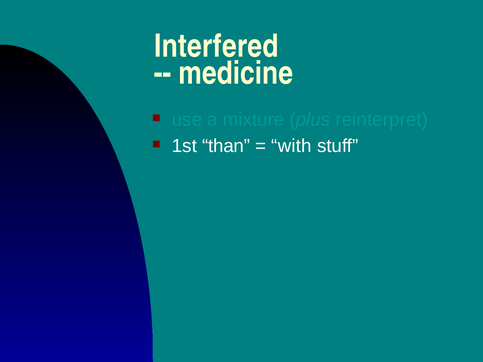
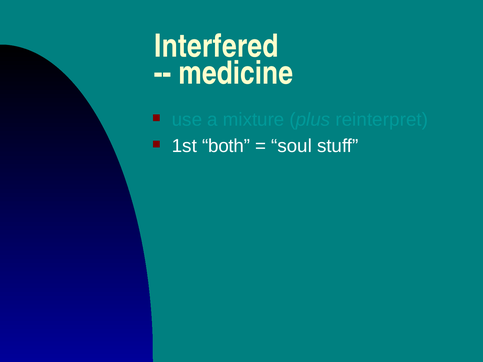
than: than -> both
with: with -> soul
